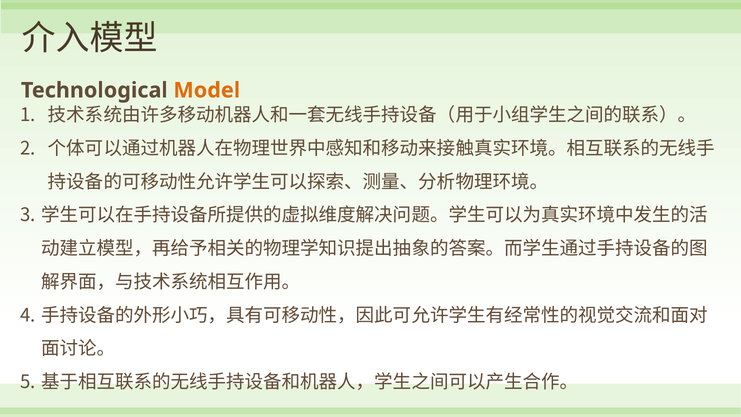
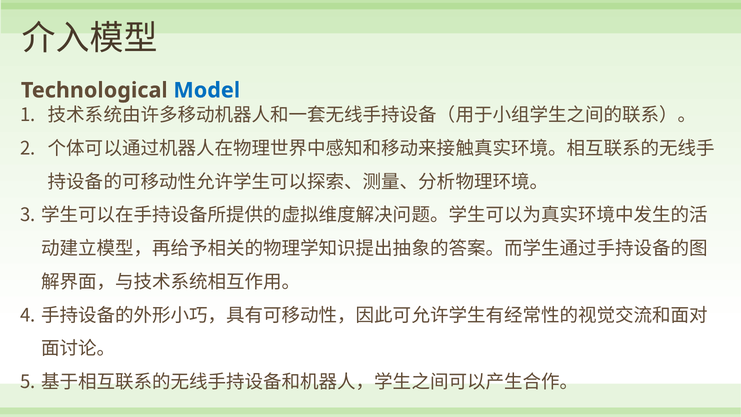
Model colour: orange -> blue
